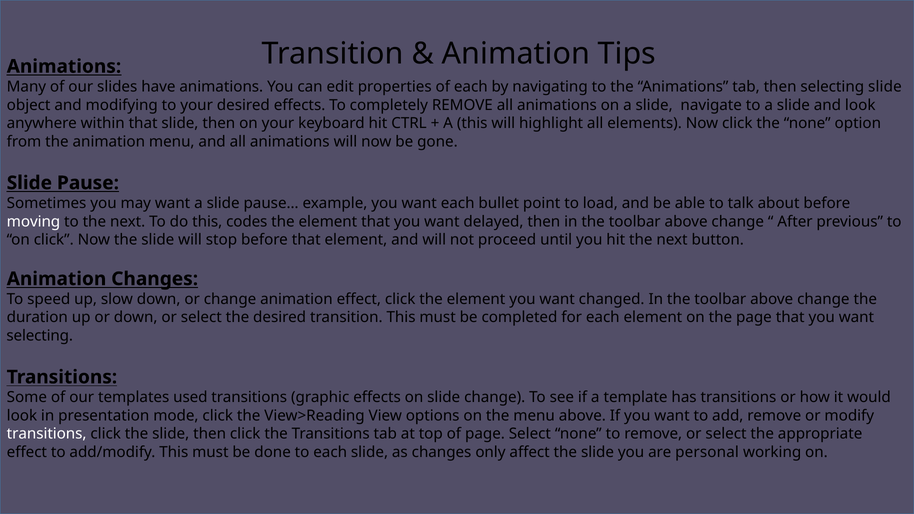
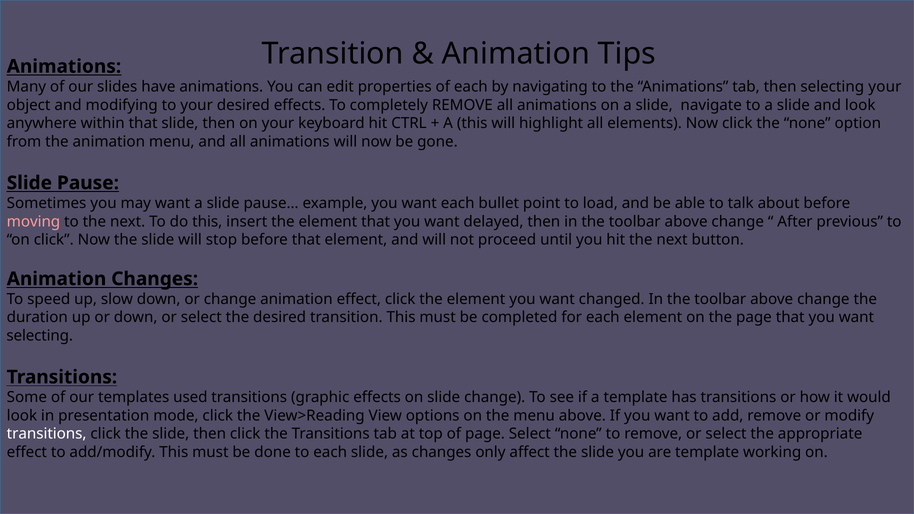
selecting slide: slide -> your
moving colour: white -> pink
codes: codes -> insert
are personal: personal -> template
